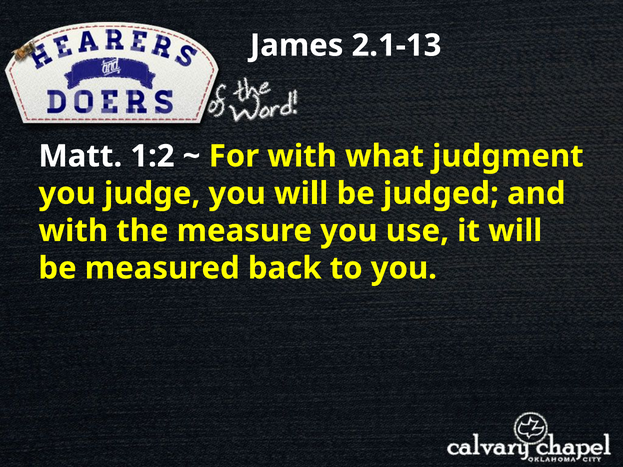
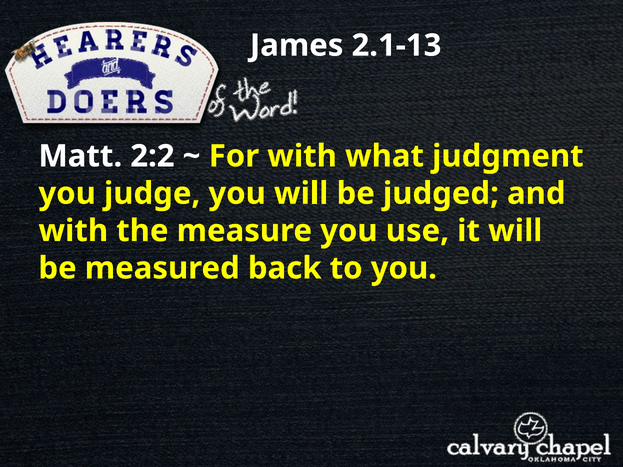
1:2: 1:2 -> 2:2
